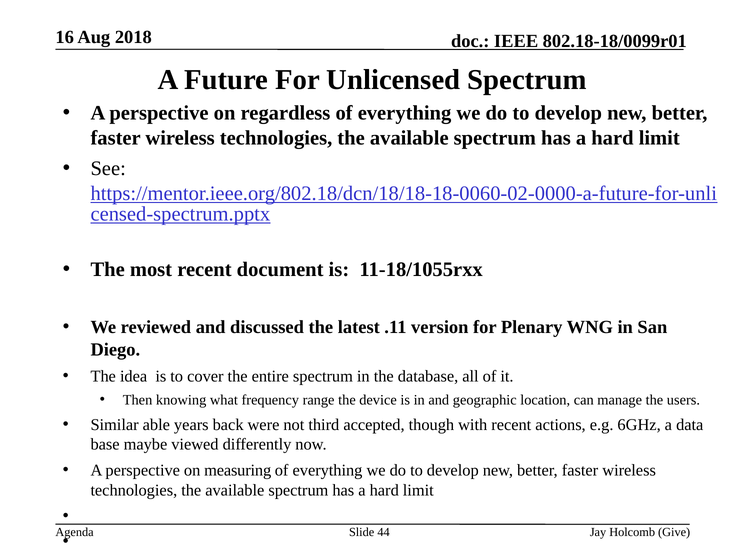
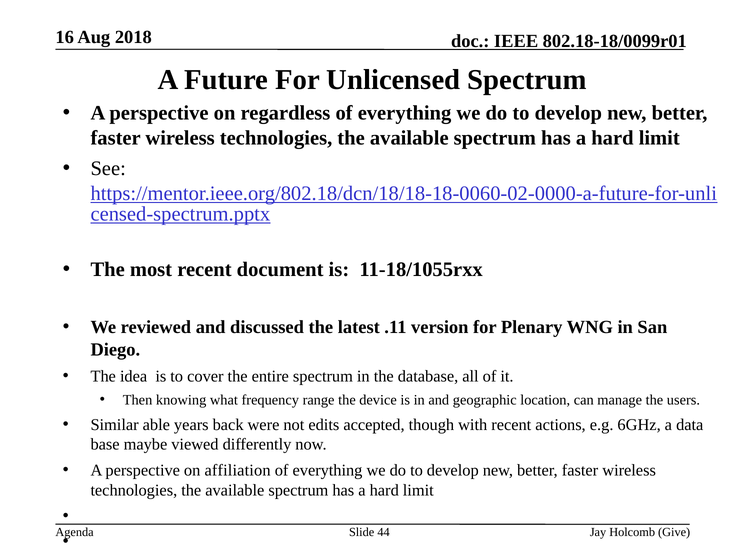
third: third -> edits
measuring: measuring -> affiliation
